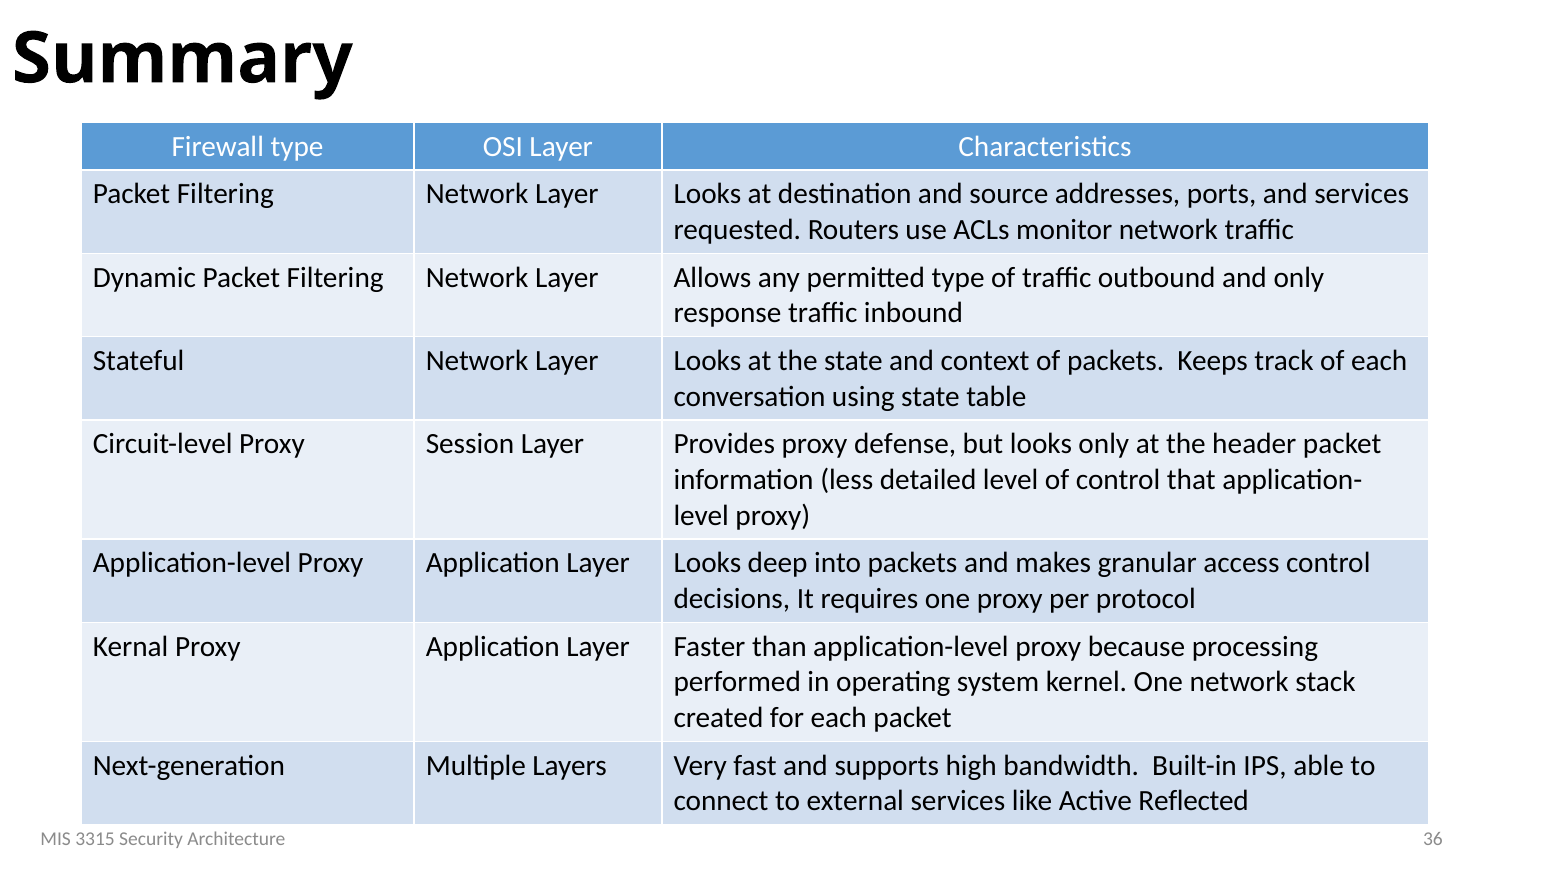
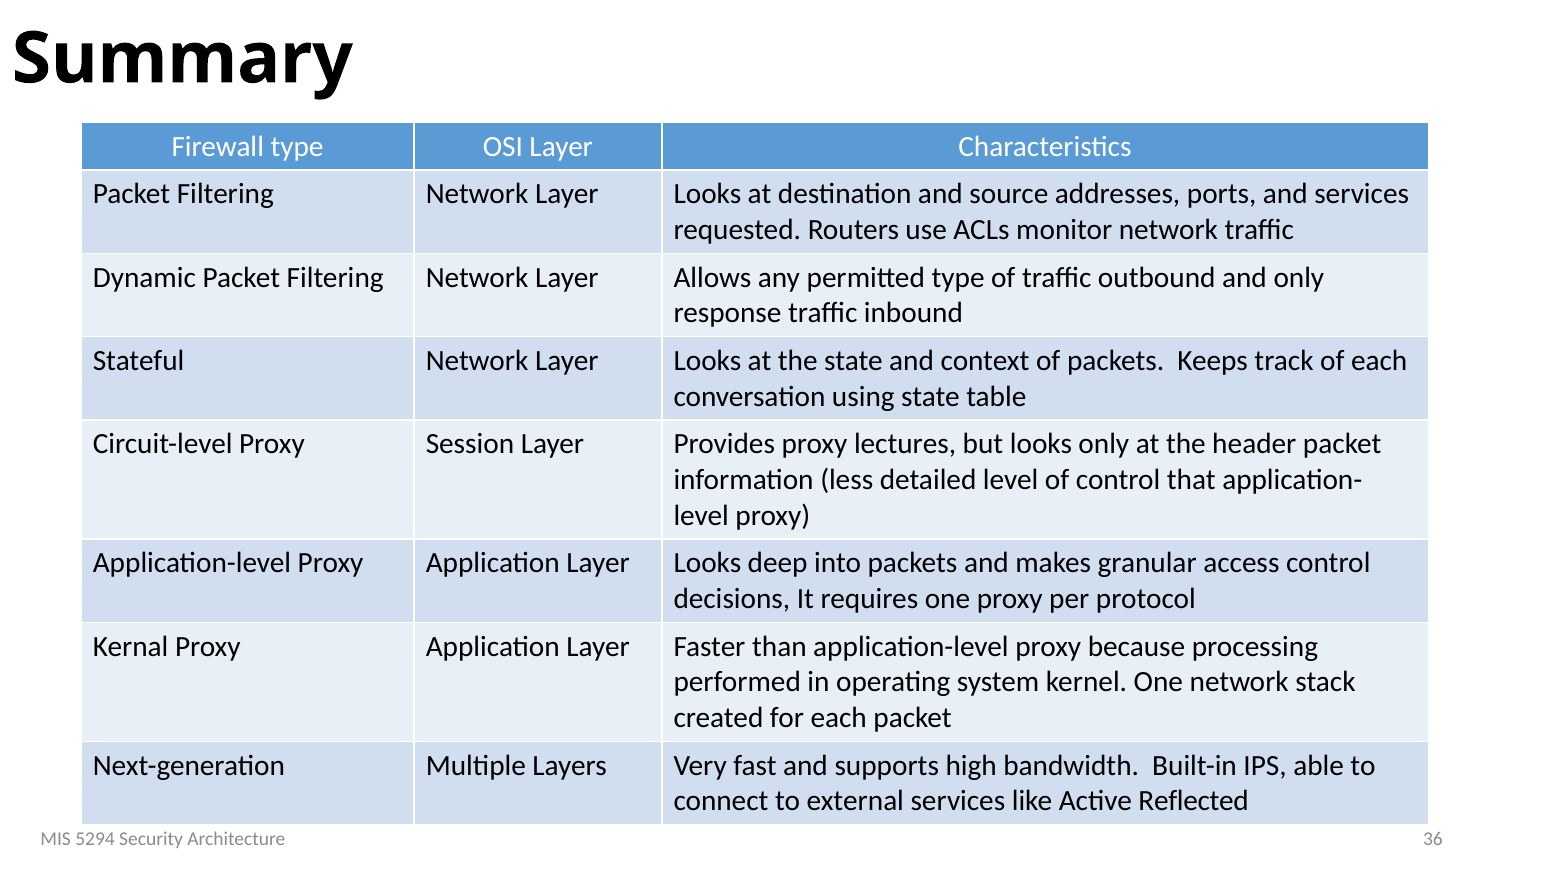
defense: defense -> lectures
3315: 3315 -> 5294
